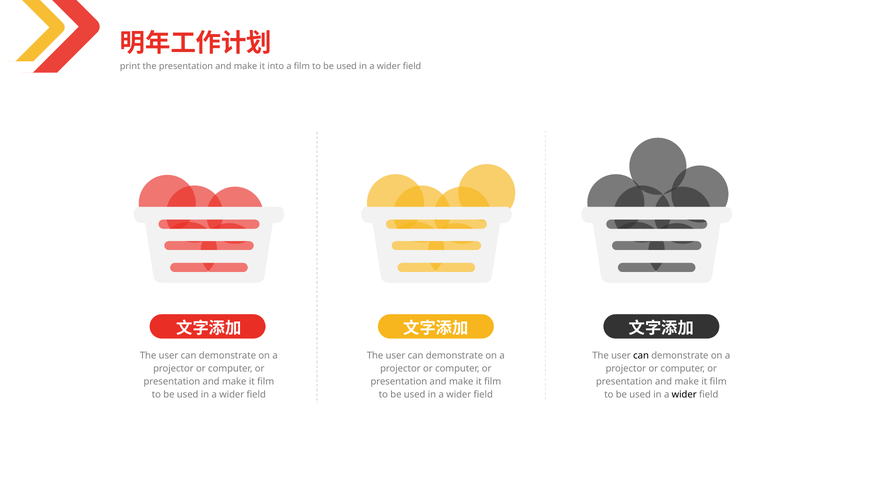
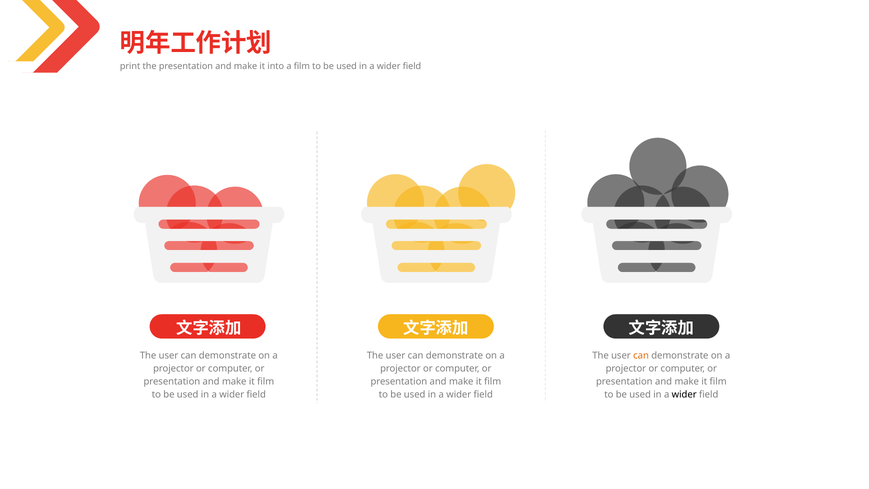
can at (641, 356) colour: black -> orange
